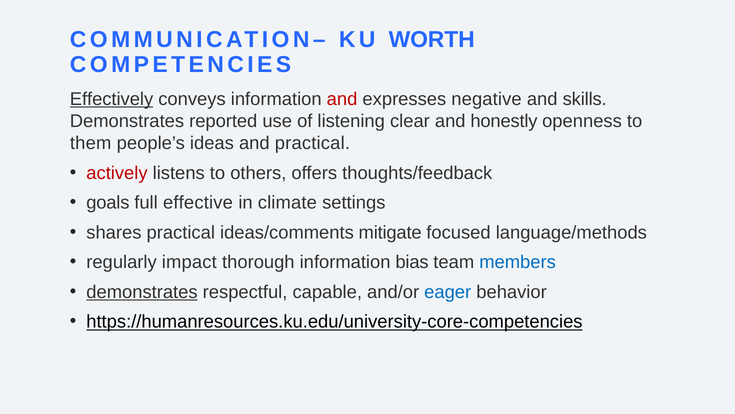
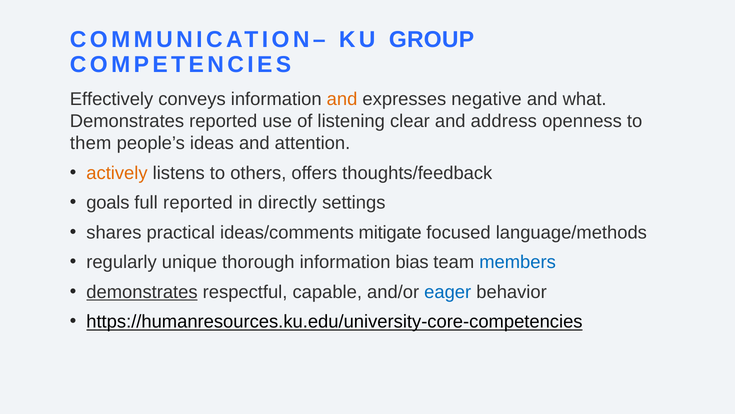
WORTH: WORTH -> GROUP
Effectively underline: present -> none
and at (342, 99) colour: red -> orange
skills: skills -> what
honestly: honestly -> address
and practical: practical -> attention
actively colour: red -> orange
full effective: effective -> reported
climate: climate -> directly
impact: impact -> unique
